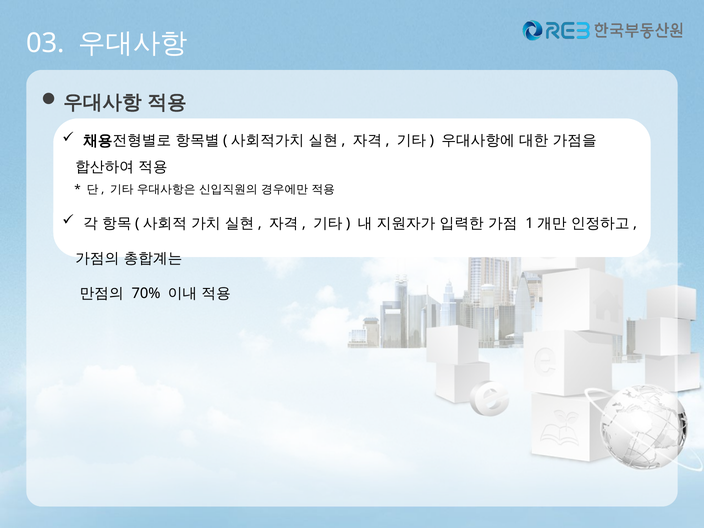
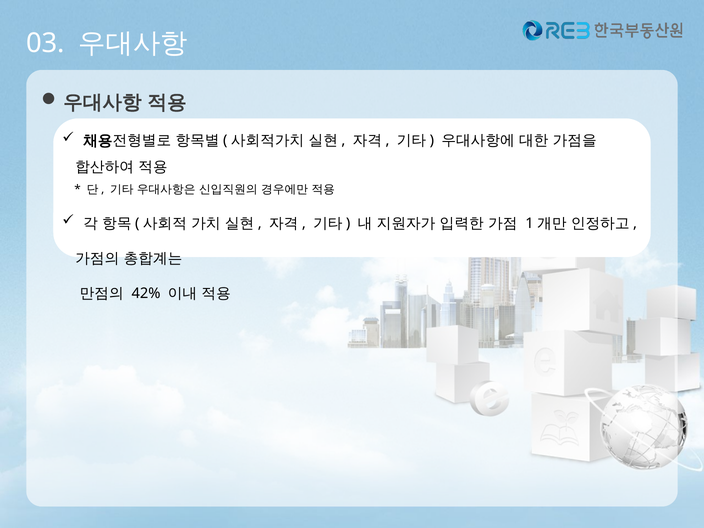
70%: 70% -> 42%
